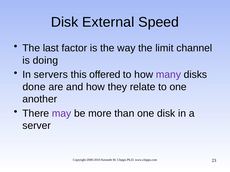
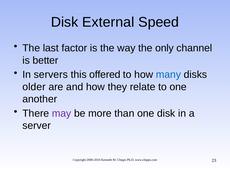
limit: limit -> only
doing: doing -> better
many colour: purple -> blue
done: done -> older
